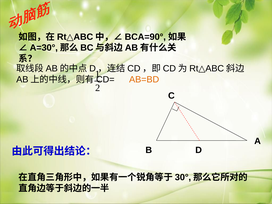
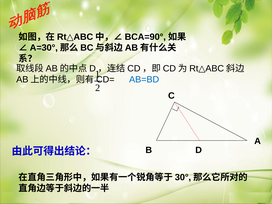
AB=BD colour: orange -> blue
